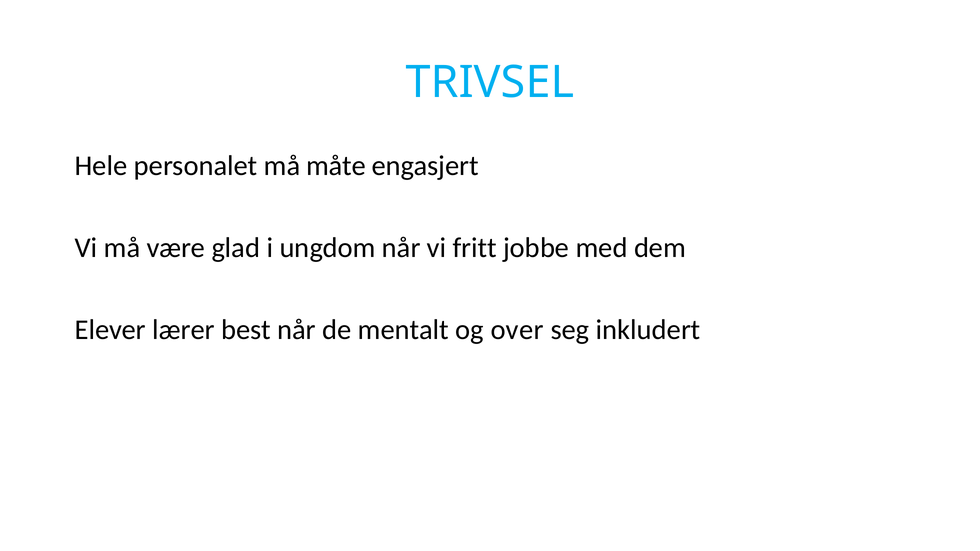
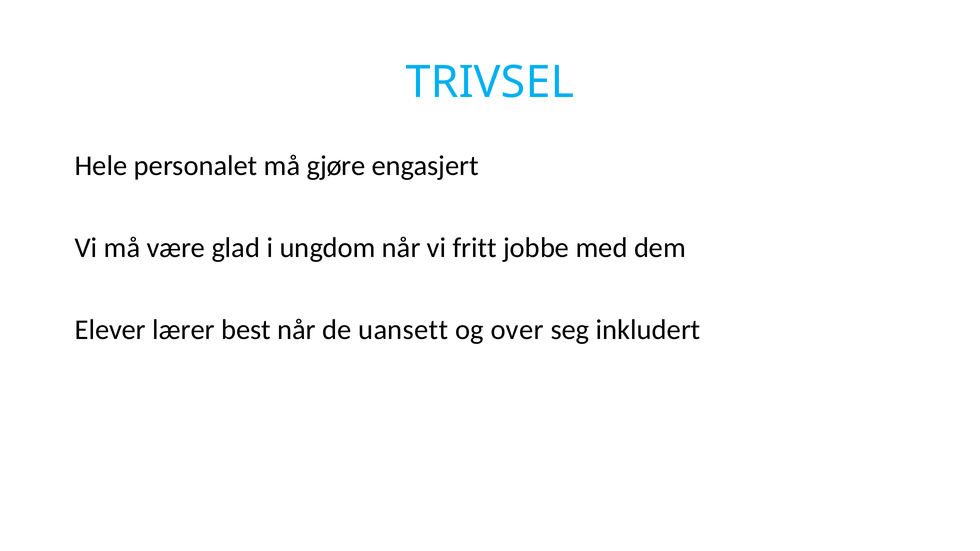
måte: måte -> gjøre
mentalt: mentalt -> uansett
